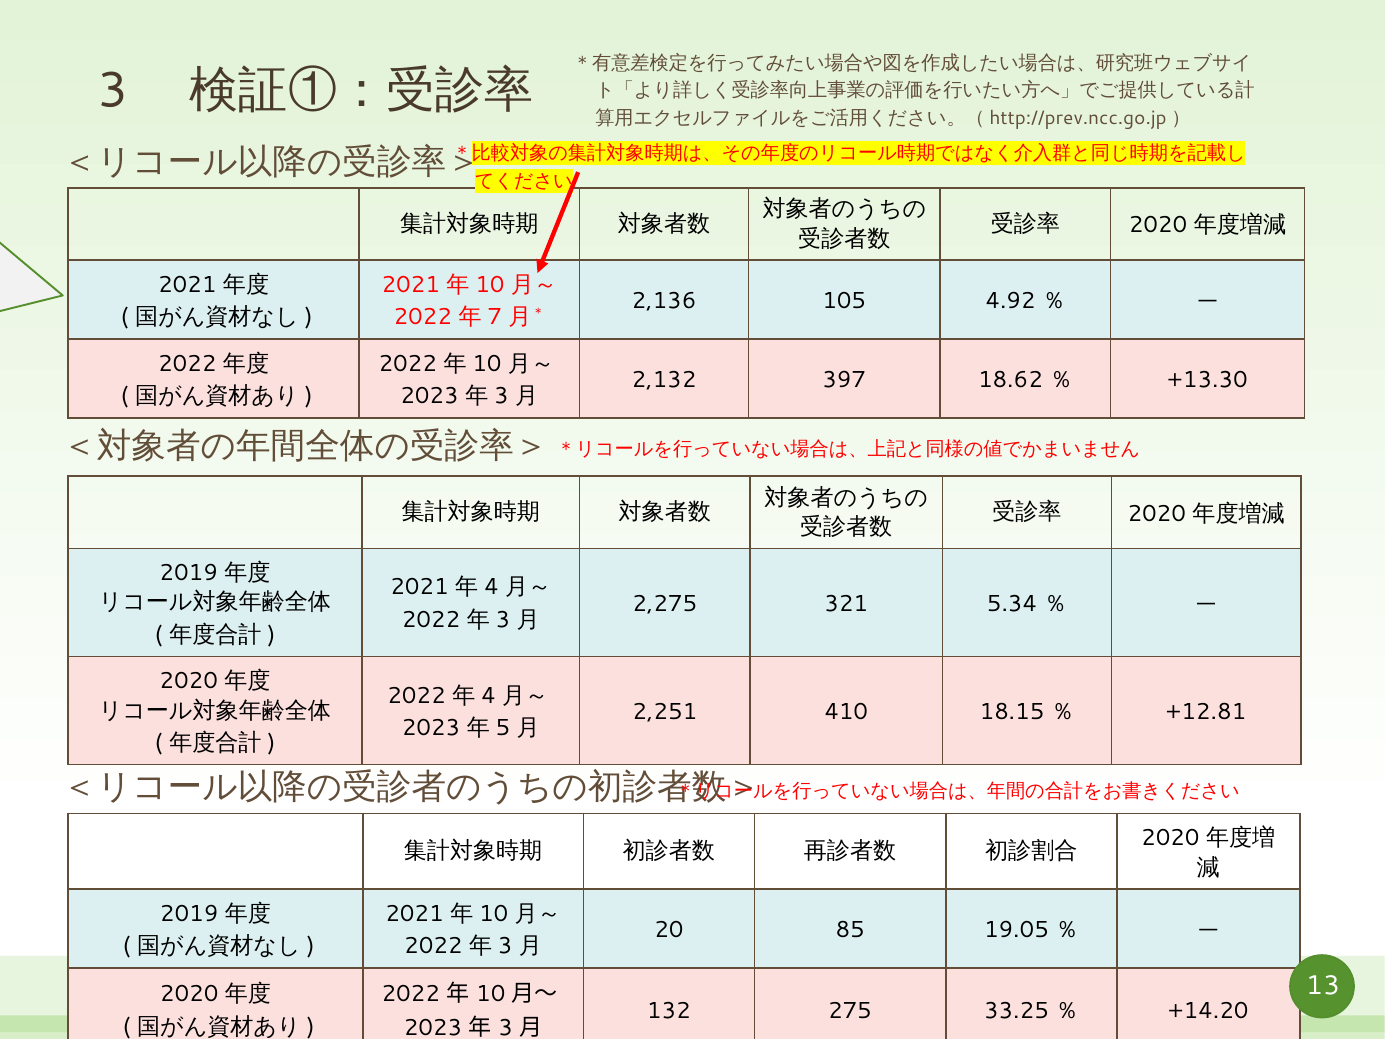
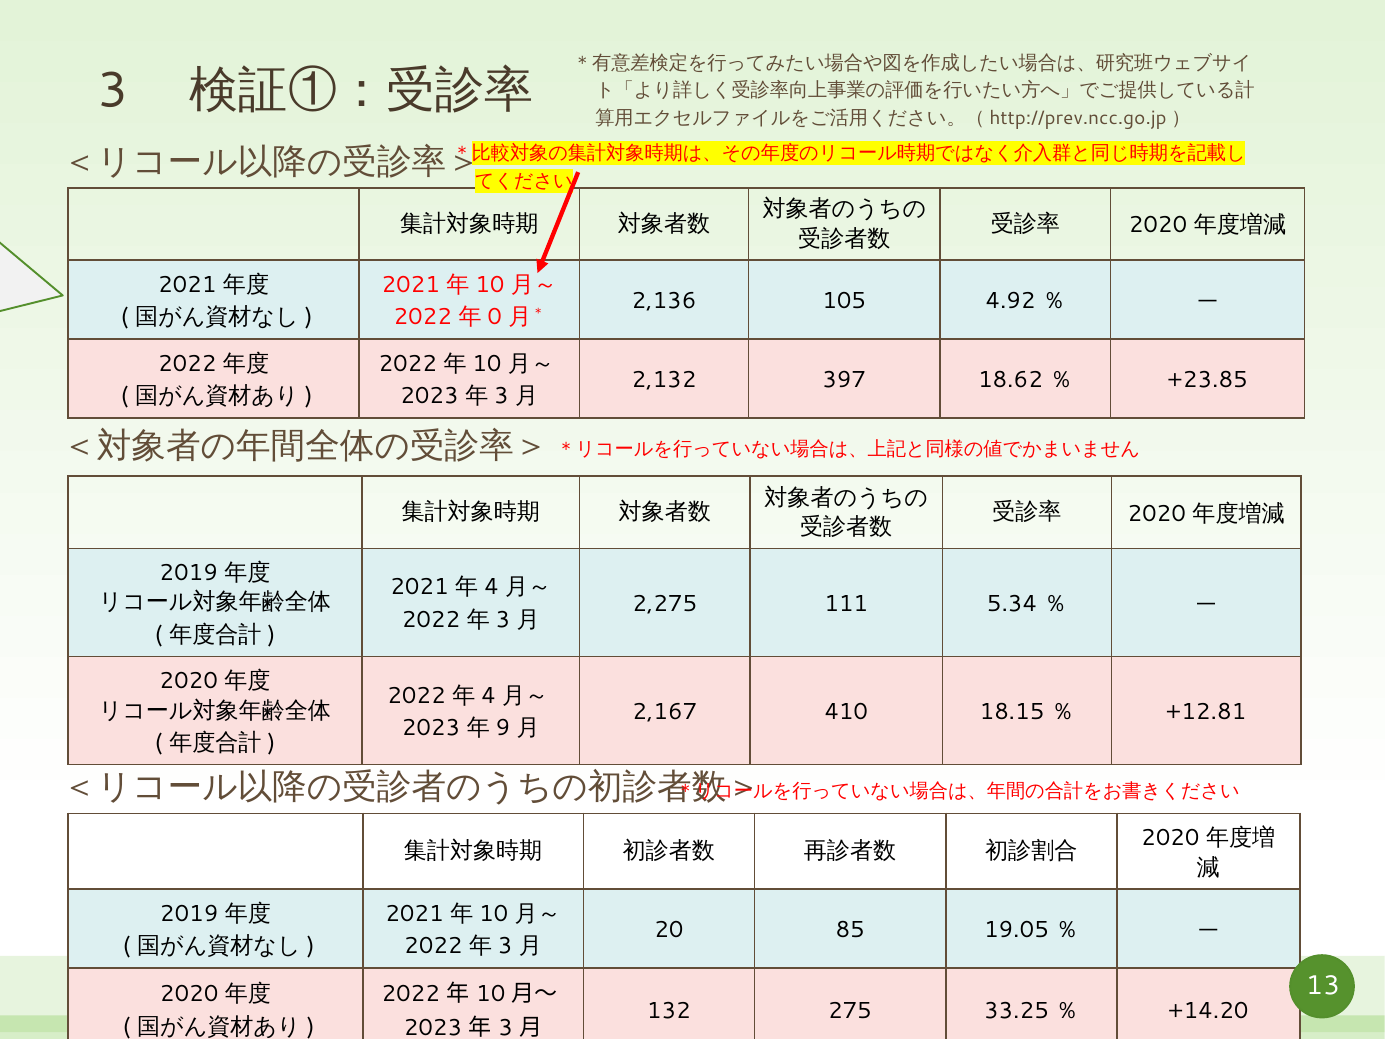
7: 7 -> 0
+13.30: +13.30 -> +23.85
321: 321 -> 111
2,251: 2,251 -> 2,167
5: 5 -> 9
